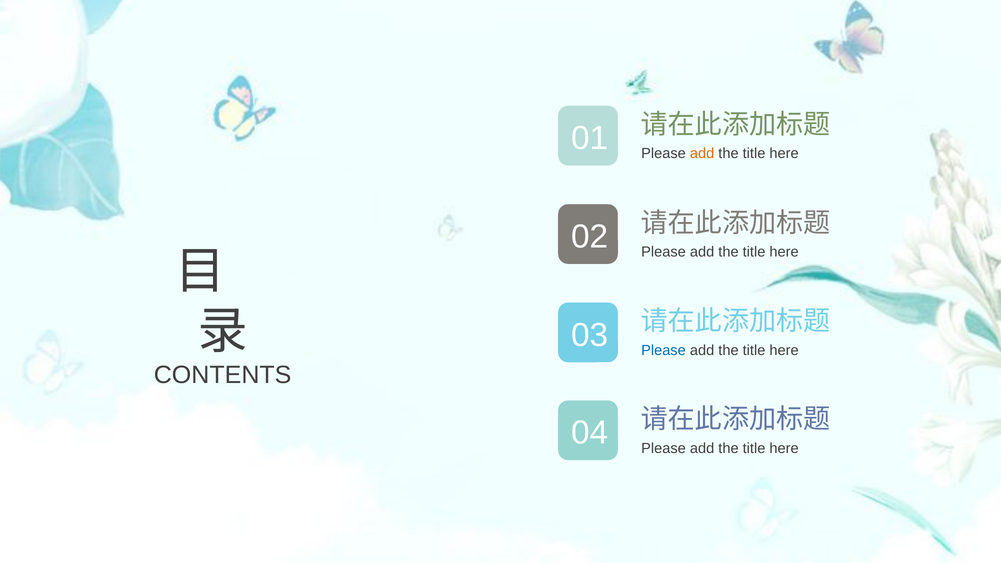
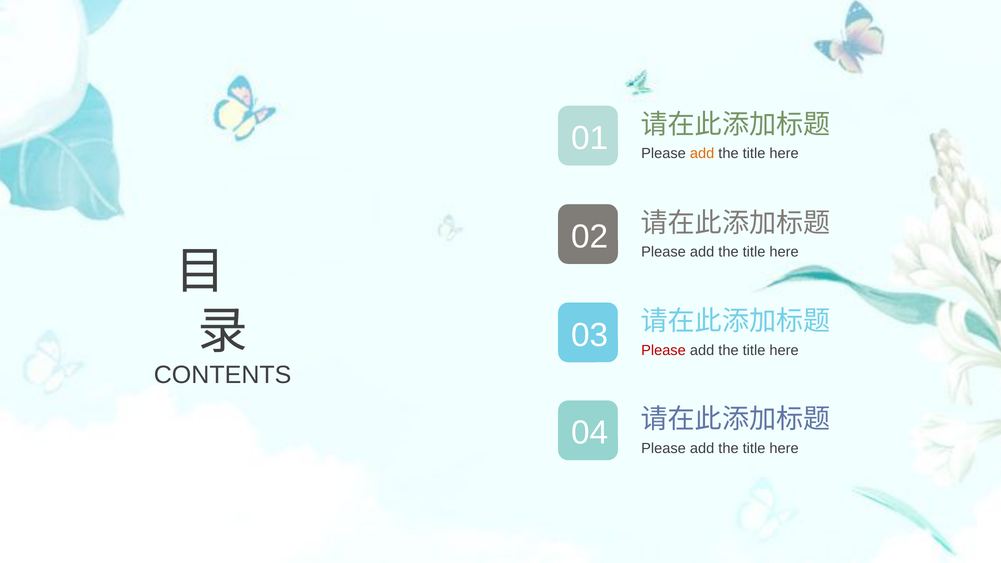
Please at (663, 351) colour: blue -> red
